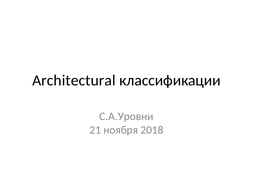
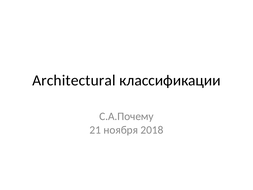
С.А.Уровни: С.А.Уровни -> С.А.Почему
